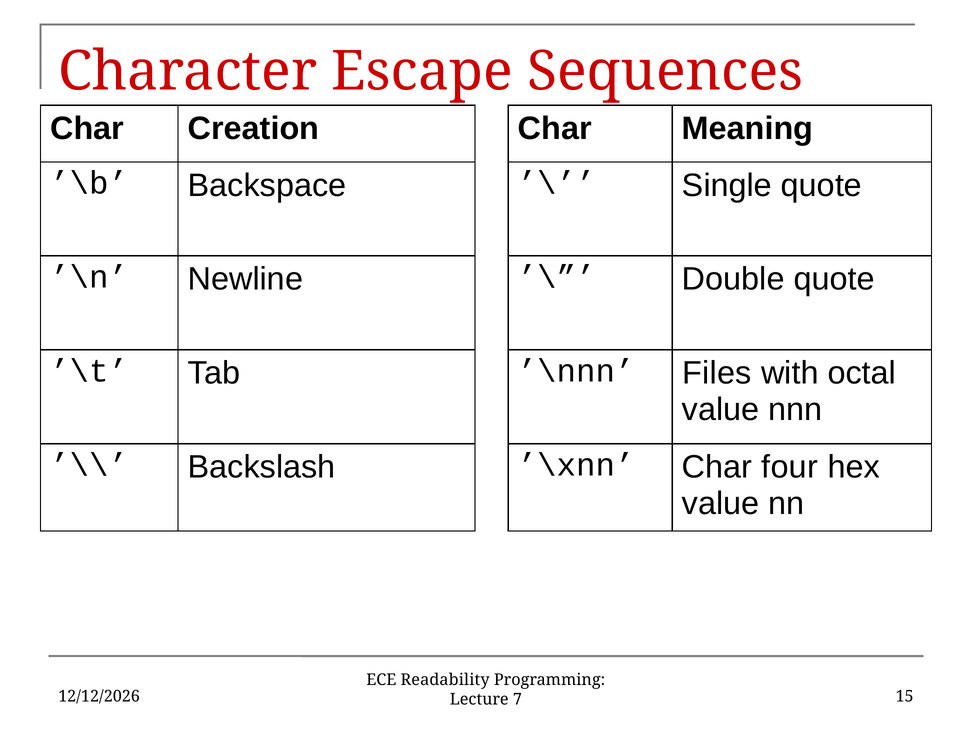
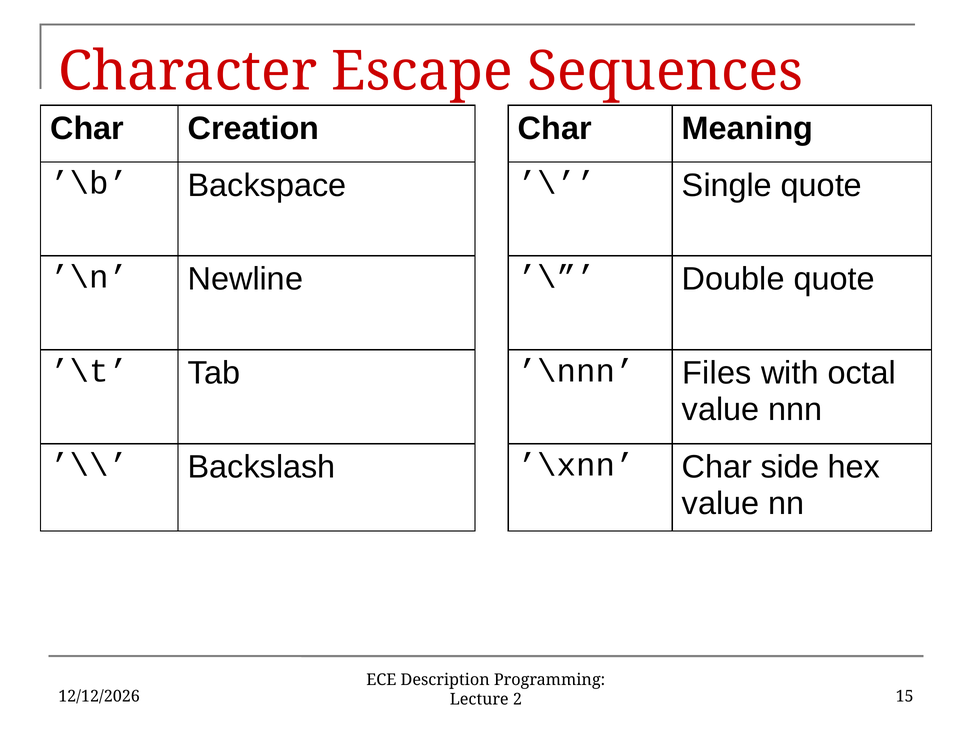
four: four -> side
Readability: Readability -> Description
7: 7 -> 2
